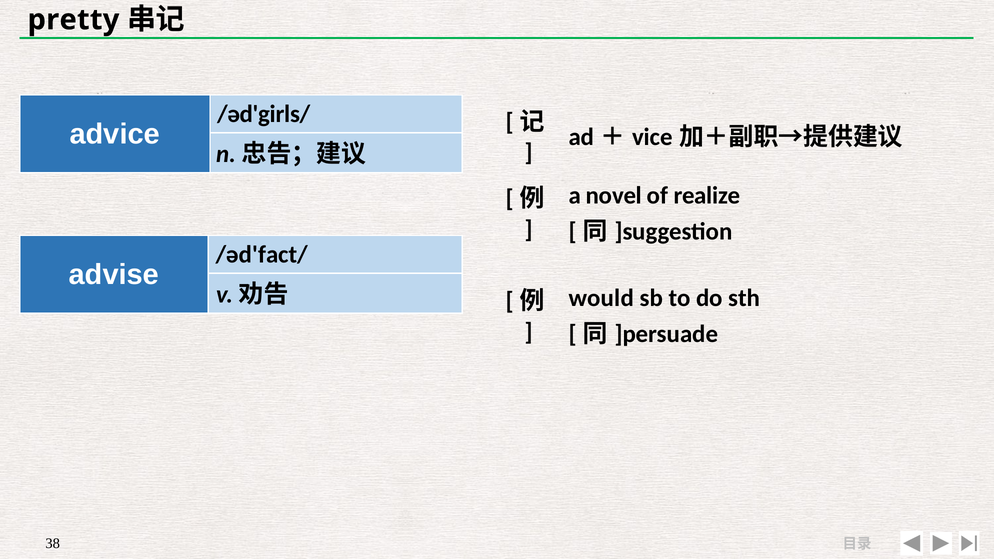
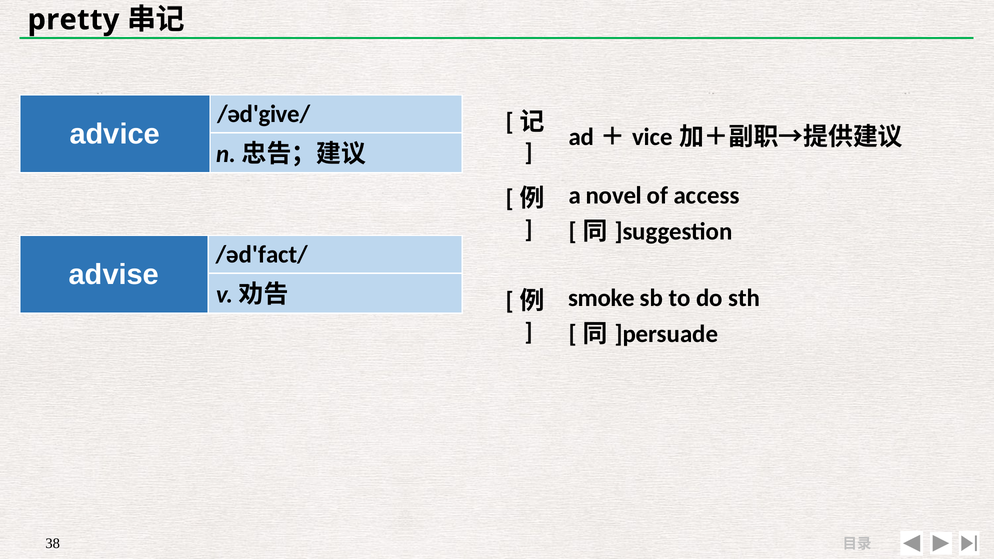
/əd'girls/: /əd'girls/ -> /əd'give/
realize: realize -> access
would: would -> smoke
